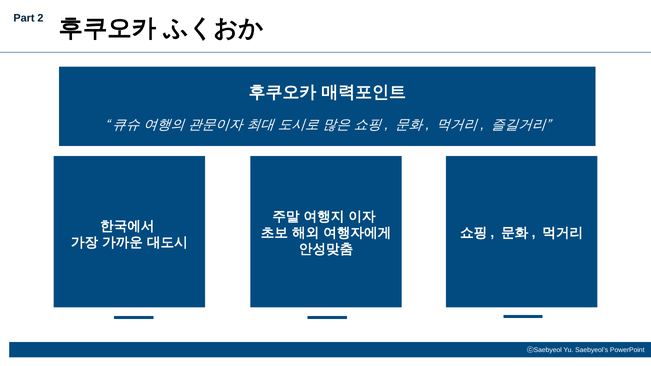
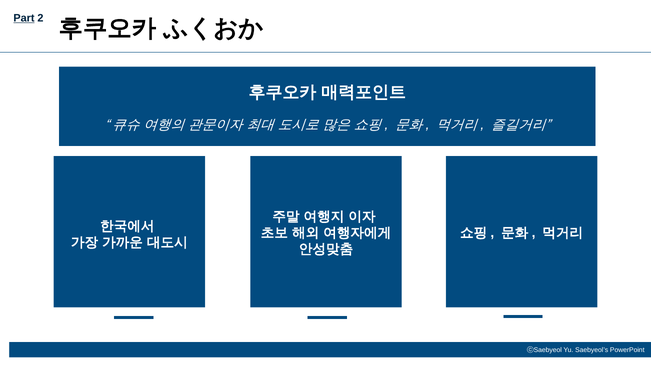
Part underline: none -> present
